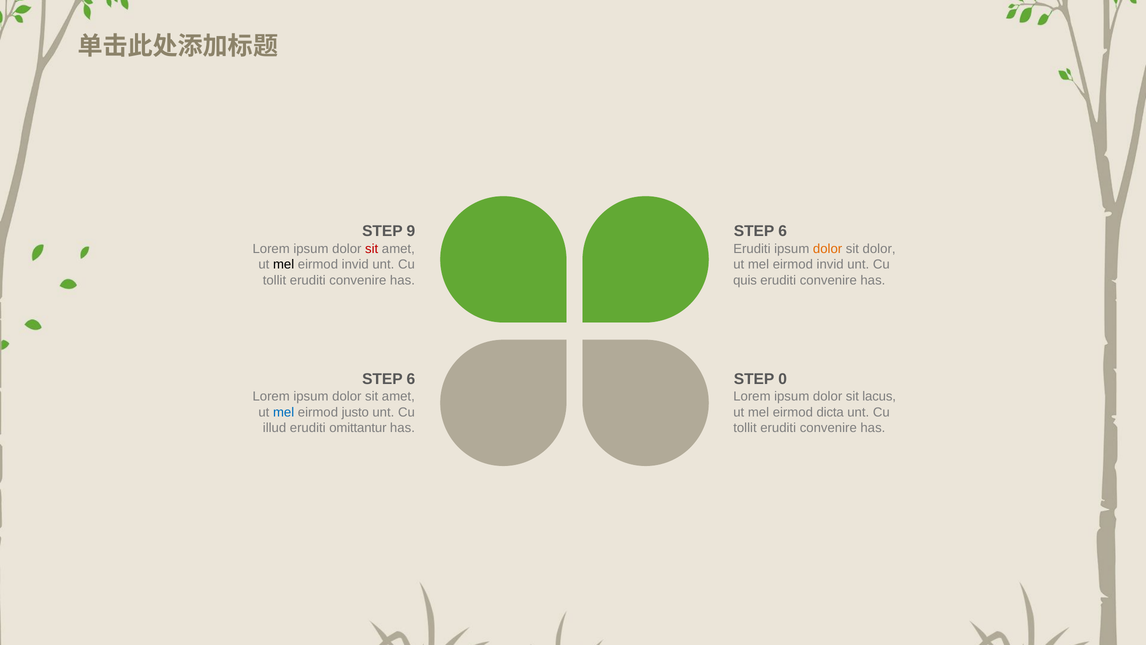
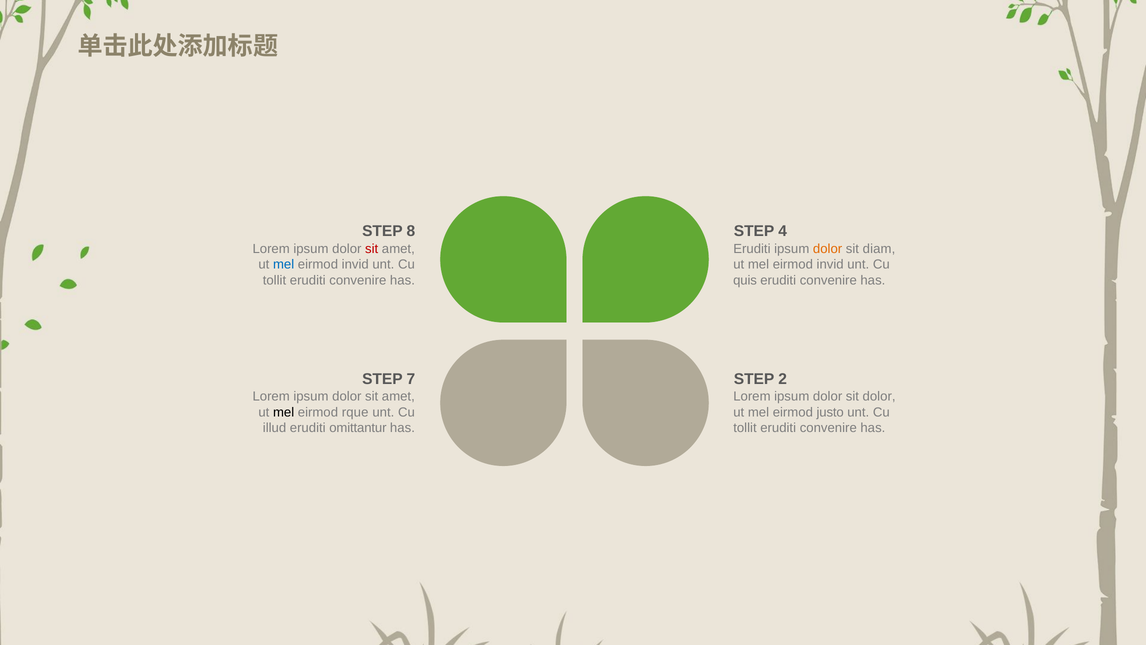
9: 9 -> 8
6 at (783, 231): 6 -> 4
sit dolor: dolor -> diam
mel at (284, 264) colour: black -> blue
6 at (411, 379): 6 -> 7
0: 0 -> 2
sit lacus: lacus -> dolor
mel at (284, 412) colour: blue -> black
justo: justo -> rque
dicta: dicta -> justo
